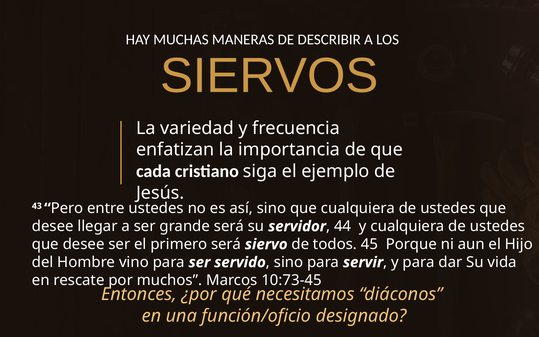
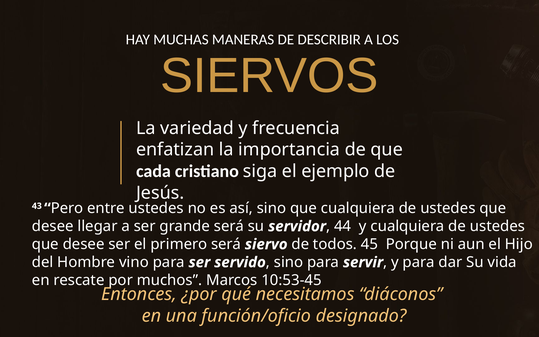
10:73-45: 10:73-45 -> 10:53-45
